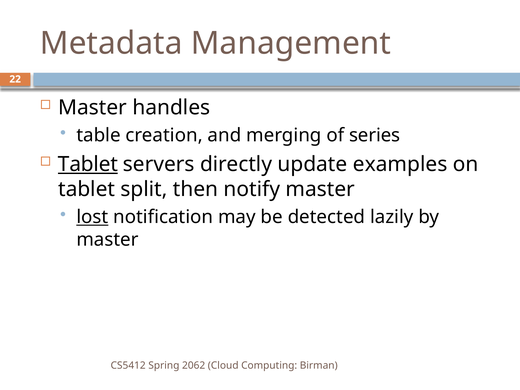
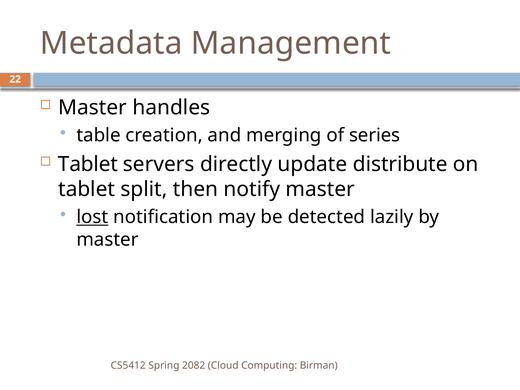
Tablet at (88, 164) underline: present -> none
examples: examples -> distribute
2062: 2062 -> 2082
